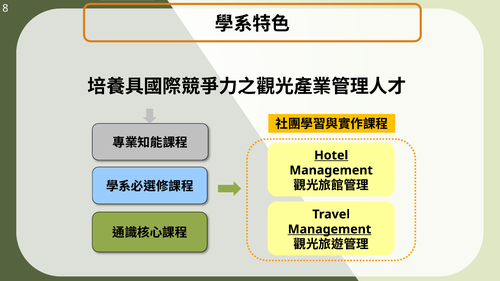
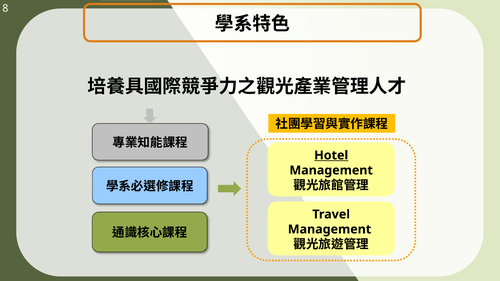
Management at (330, 230) underline: present -> none
